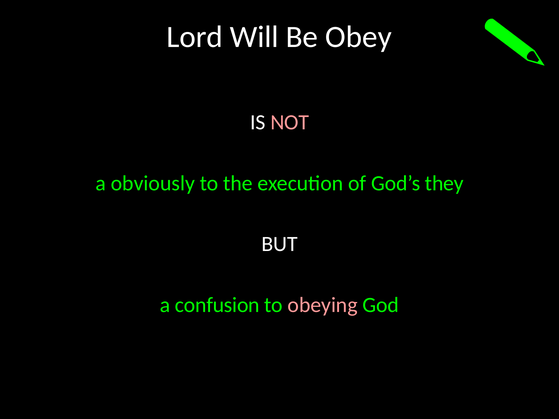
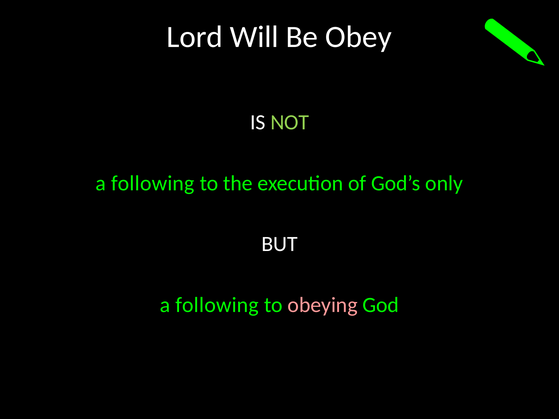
NOT colour: pink -> light green
obviously at (153, 183): obviously -> following
they: they -> only
confusion at (217, 305): confusion -> following
